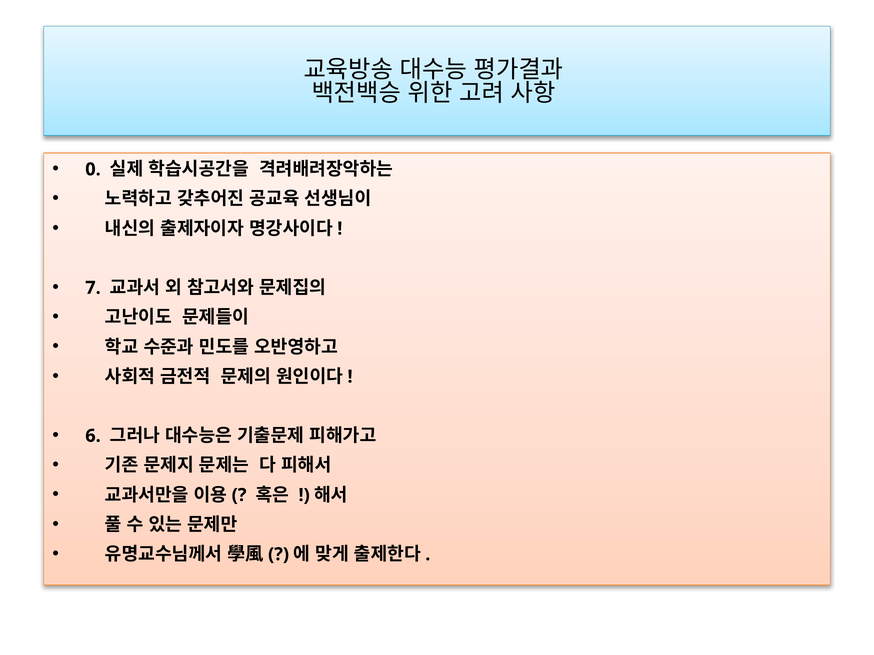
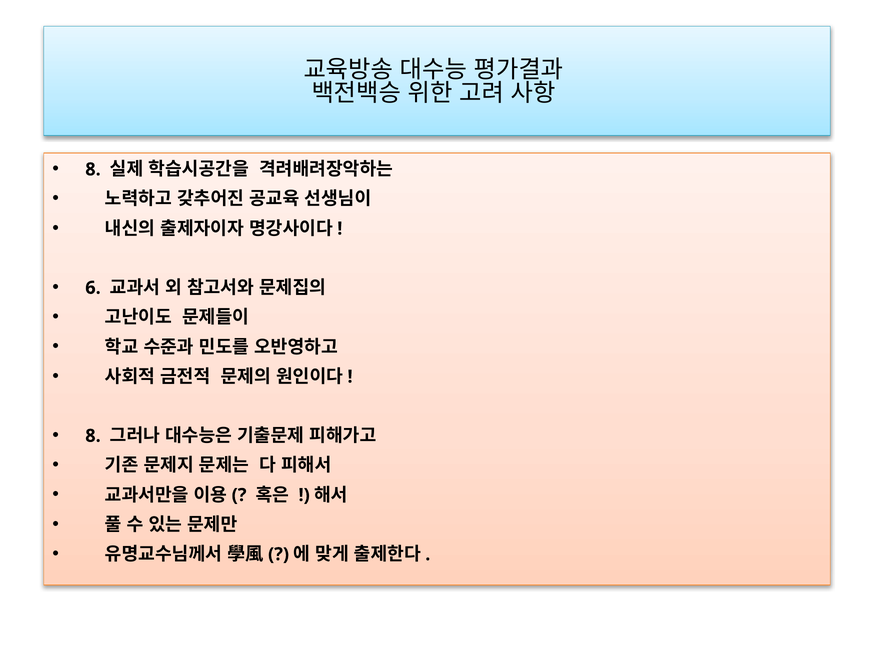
0 at (93, 170): 0 -> 8
7: 7 -> 6
6 at (93, 436): 6 -> 8
